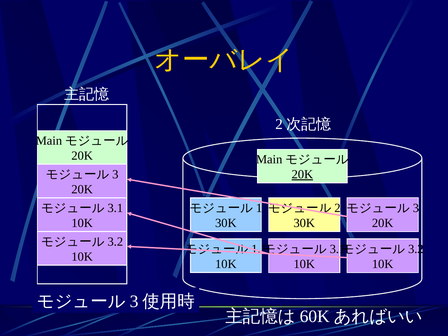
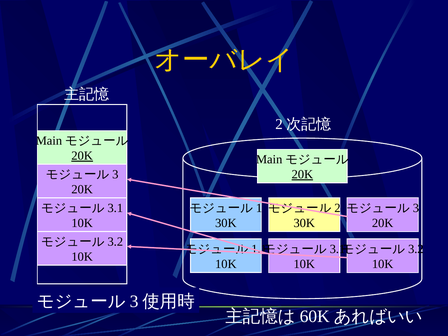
20K at (82, 156) underline: none -> present
